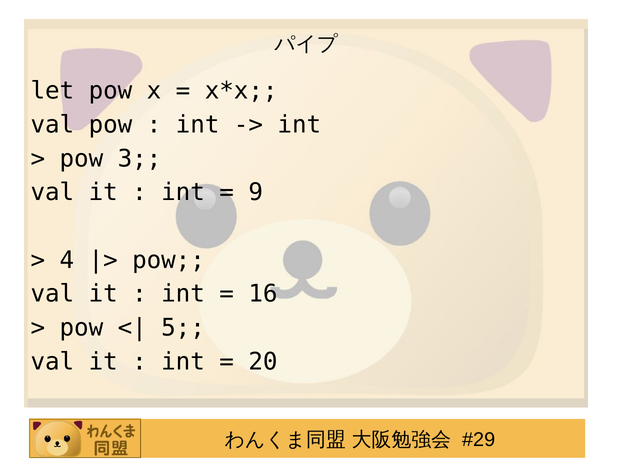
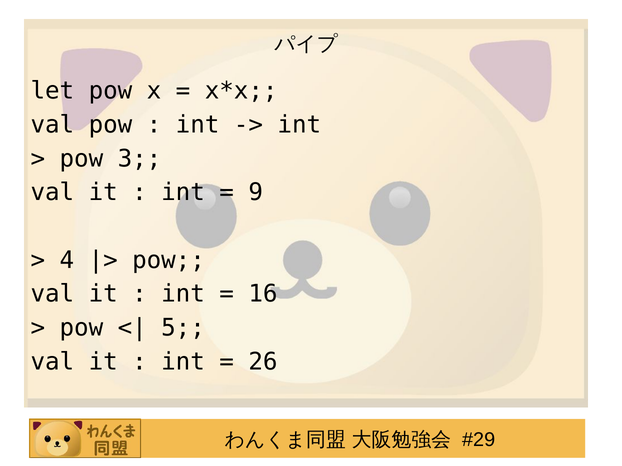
20: 20 -> 26
